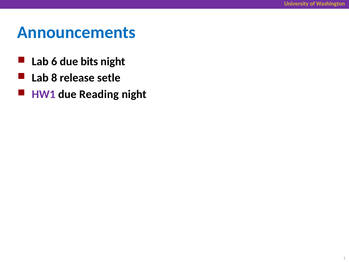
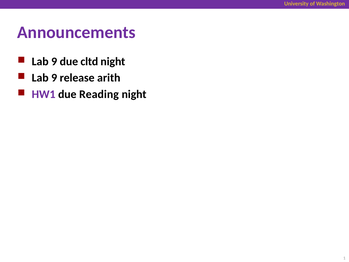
Announcements colour: blue -> purple
6 at (54, 62): 6 -> 9
bits: bits -> cltd
8 at (54, 78): 8 -> 9
setle: setle -> arith
